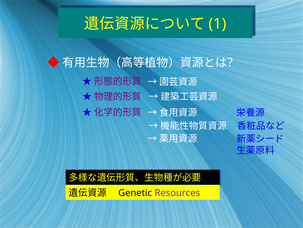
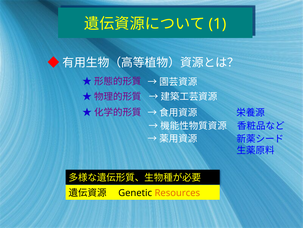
Resources colour: purple -> orange
